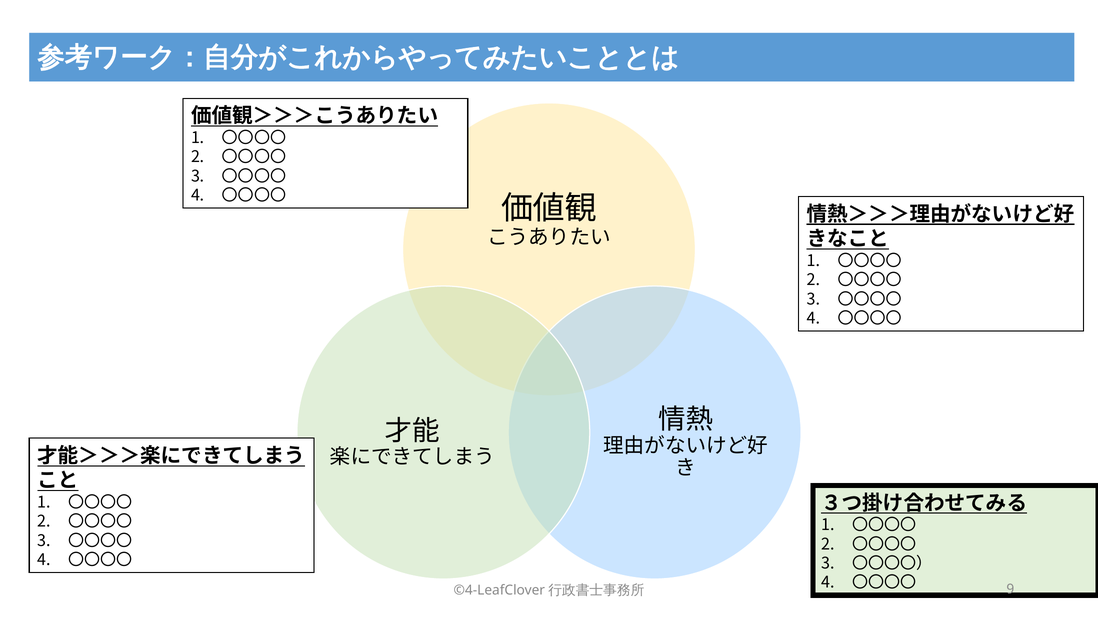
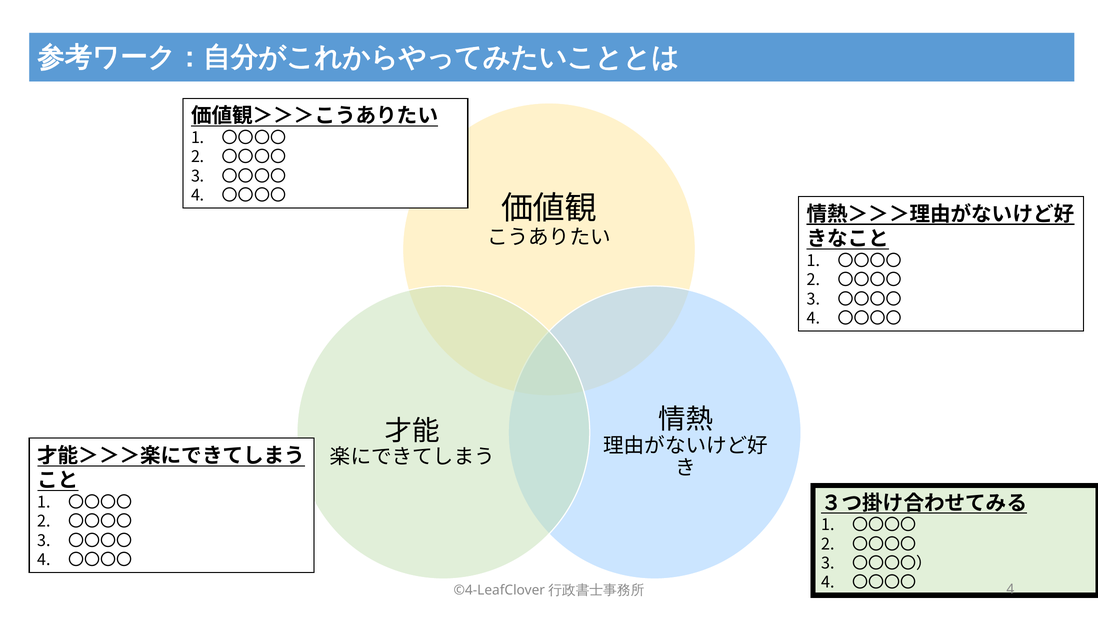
9 at (1010, 589): 9 -> 4
